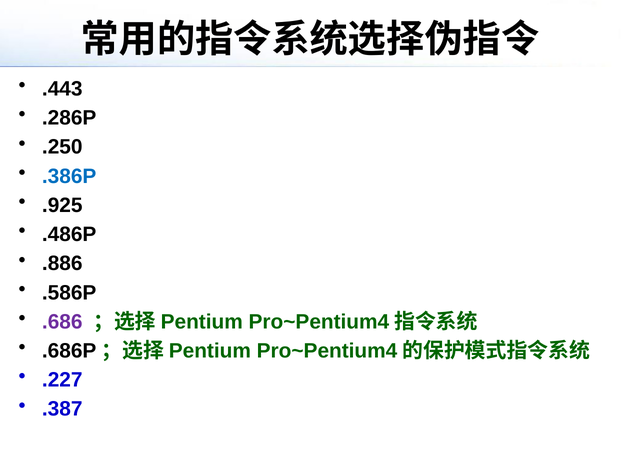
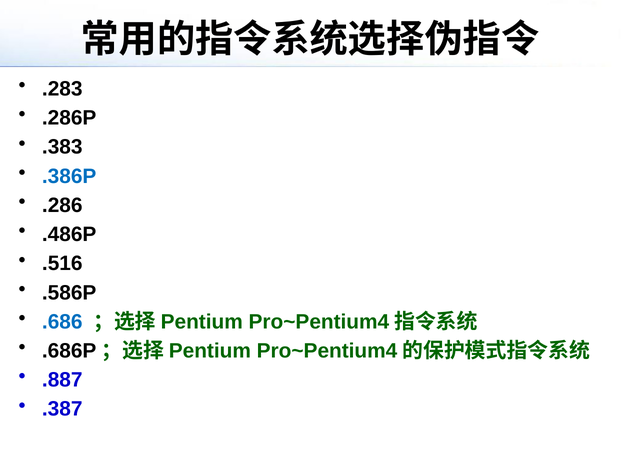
.443: .443 -> .283
.250: .250 -> .383
.925: .925 -> .286
.886: .886 -> .516
.686 colour: purple -> blue
.227: .227 -> .887
